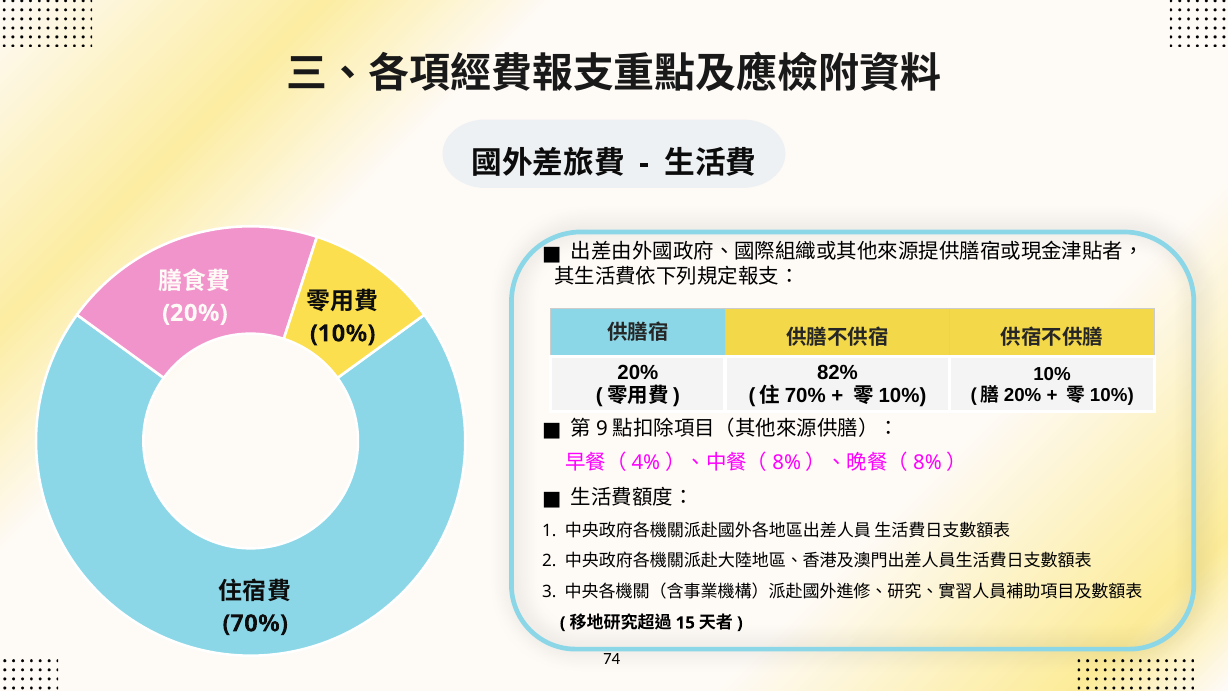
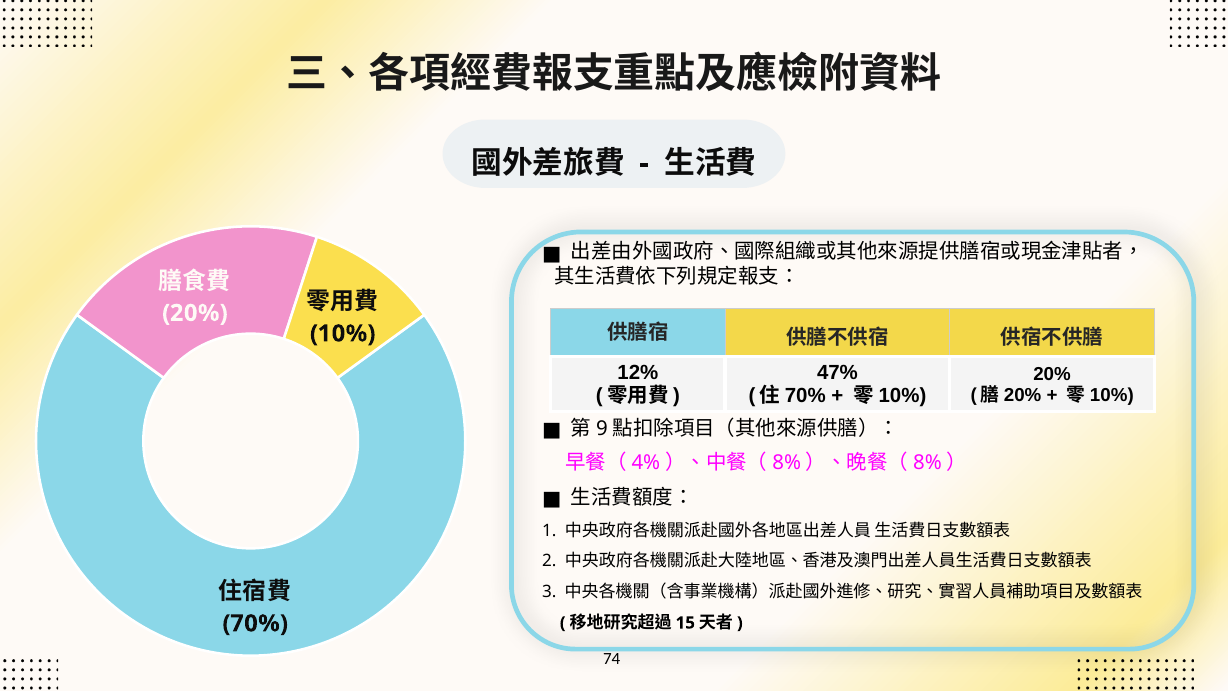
20% at (638, 373): 20% -> 12%
82%: 82% -> 47%
10% at (1052, 374): 10% -> 20%
